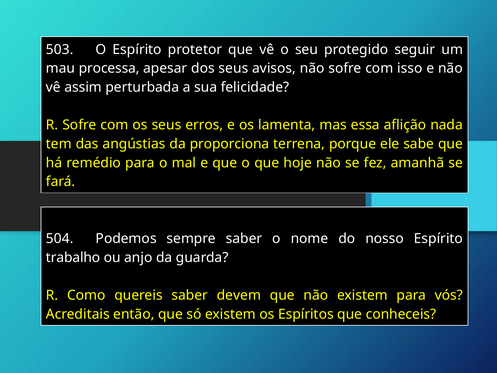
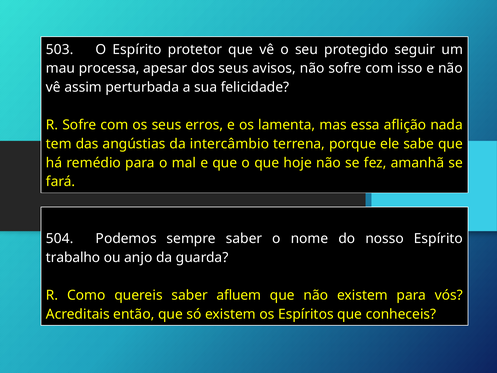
proporciona: proporciona -> intercâmbio
devem: devem -> afluem
